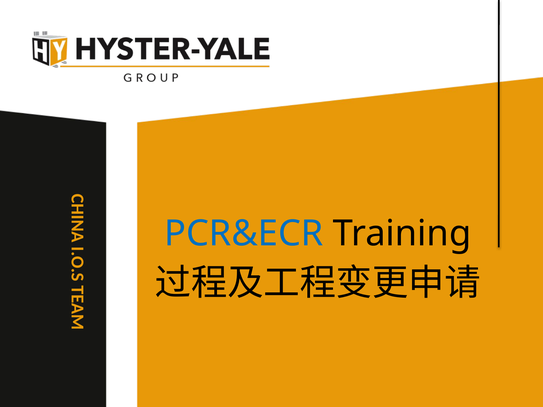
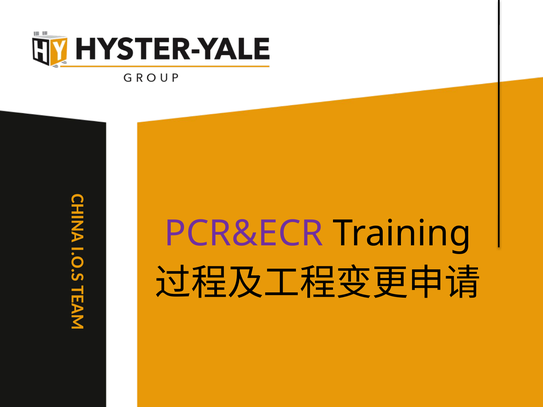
PCR&ECR colour: blue -> purple
